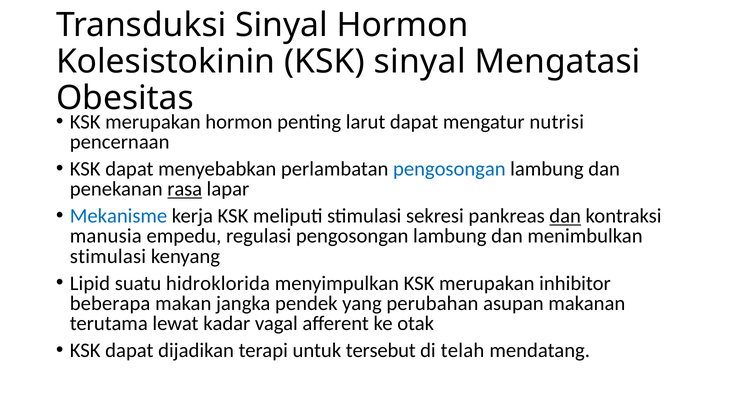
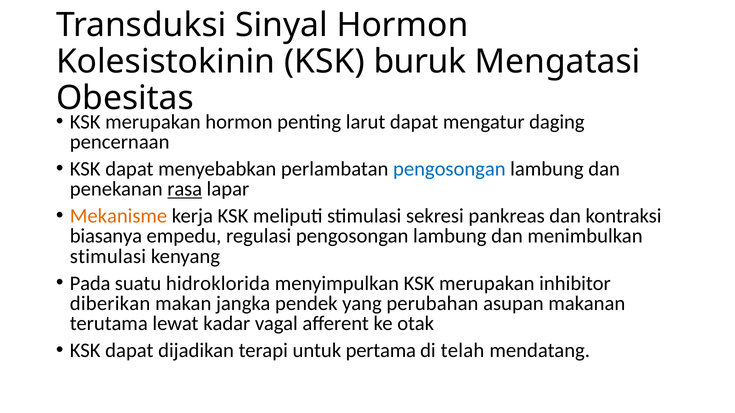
KSK sinyal: sinyal -> buruk
nutrisi: nutrisi -> daging
Mekanisme colour: blue -> orange
dan at (565, 216) underline: present -> none
manusia: manusia -> biasanya
Lipid: Lipid -> Pada
beberapa: beberapa -> diberikan
tersebut: tersebut -> pertama
